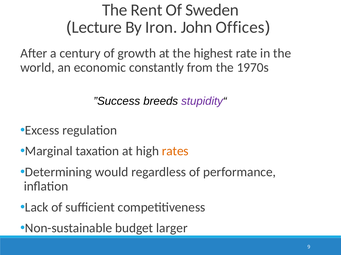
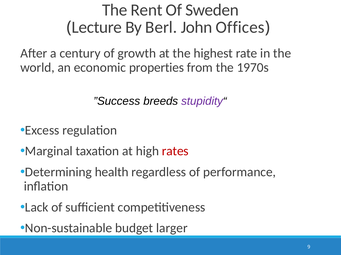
Iron: Iron -> Berl
constantly: constantly -> properties
rates colour: orange -> red
would: would -> health
